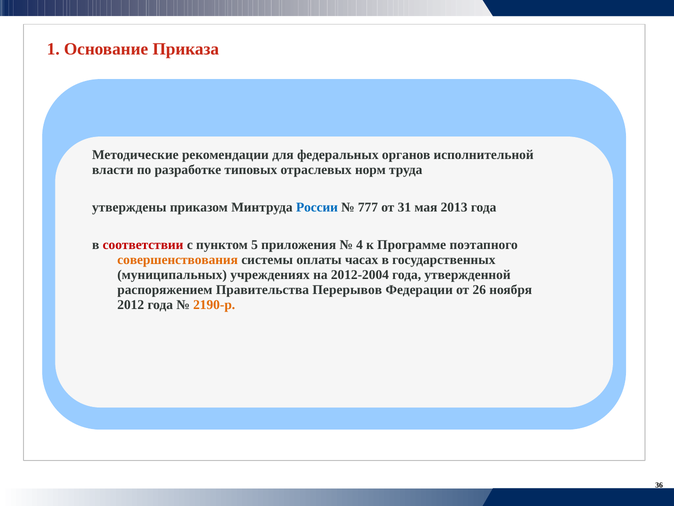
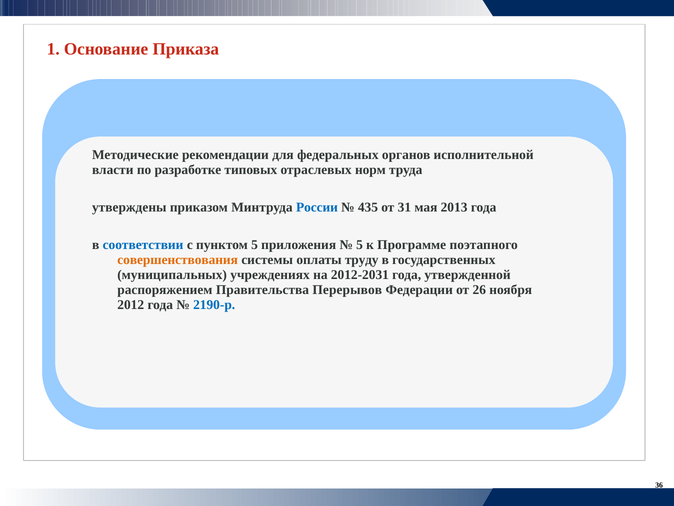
777: 777 -> 435
соответствии colour: red -> blue
4 at (360, 245): 4 -> 5
часах: часах -> труду
2012-2004: 2012-2004 -> 2012-2031
2190-р colour: orange -> blue
